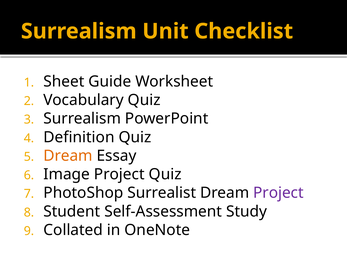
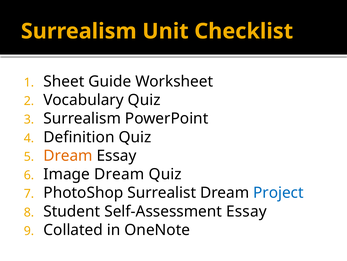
Image Project: Project -> Dream
Project at (278, 192) colour: purple -> blue
Self-Assessment Study: Study -> Essay
